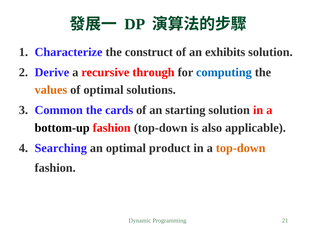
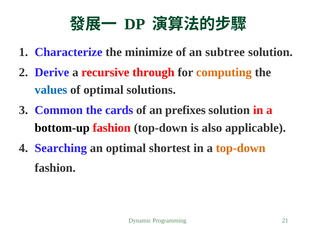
construct: construct -> minimize
exhibits: exhibits -> subtree
computing colour: blue -> orange
values colour: orange -> blue
starting: starting -> prefixes
product: product -> shortest
